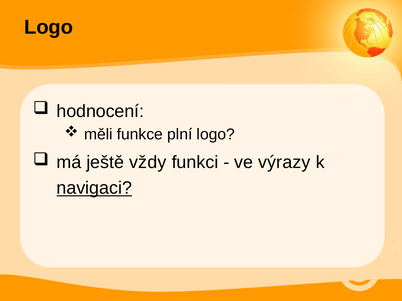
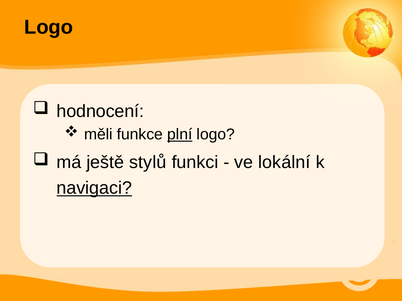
plní underline: none -> present
vždy: vždy -> stylů
výrazy: výrazy -> lokální
